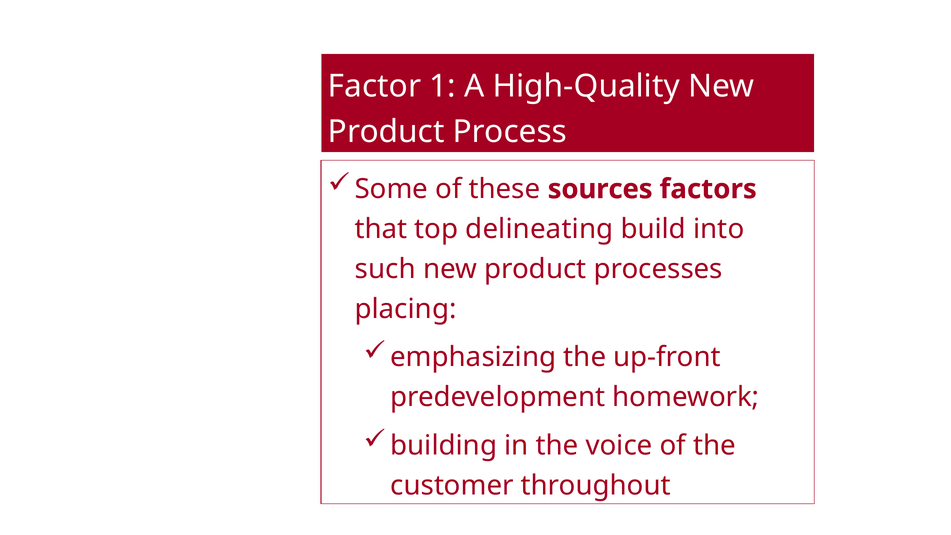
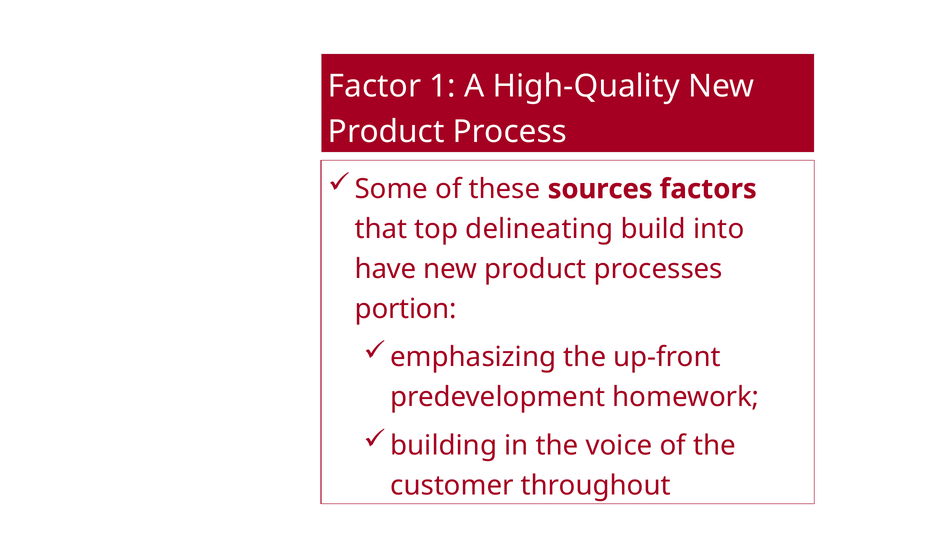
such: such -> have
placing: placing -> portion
